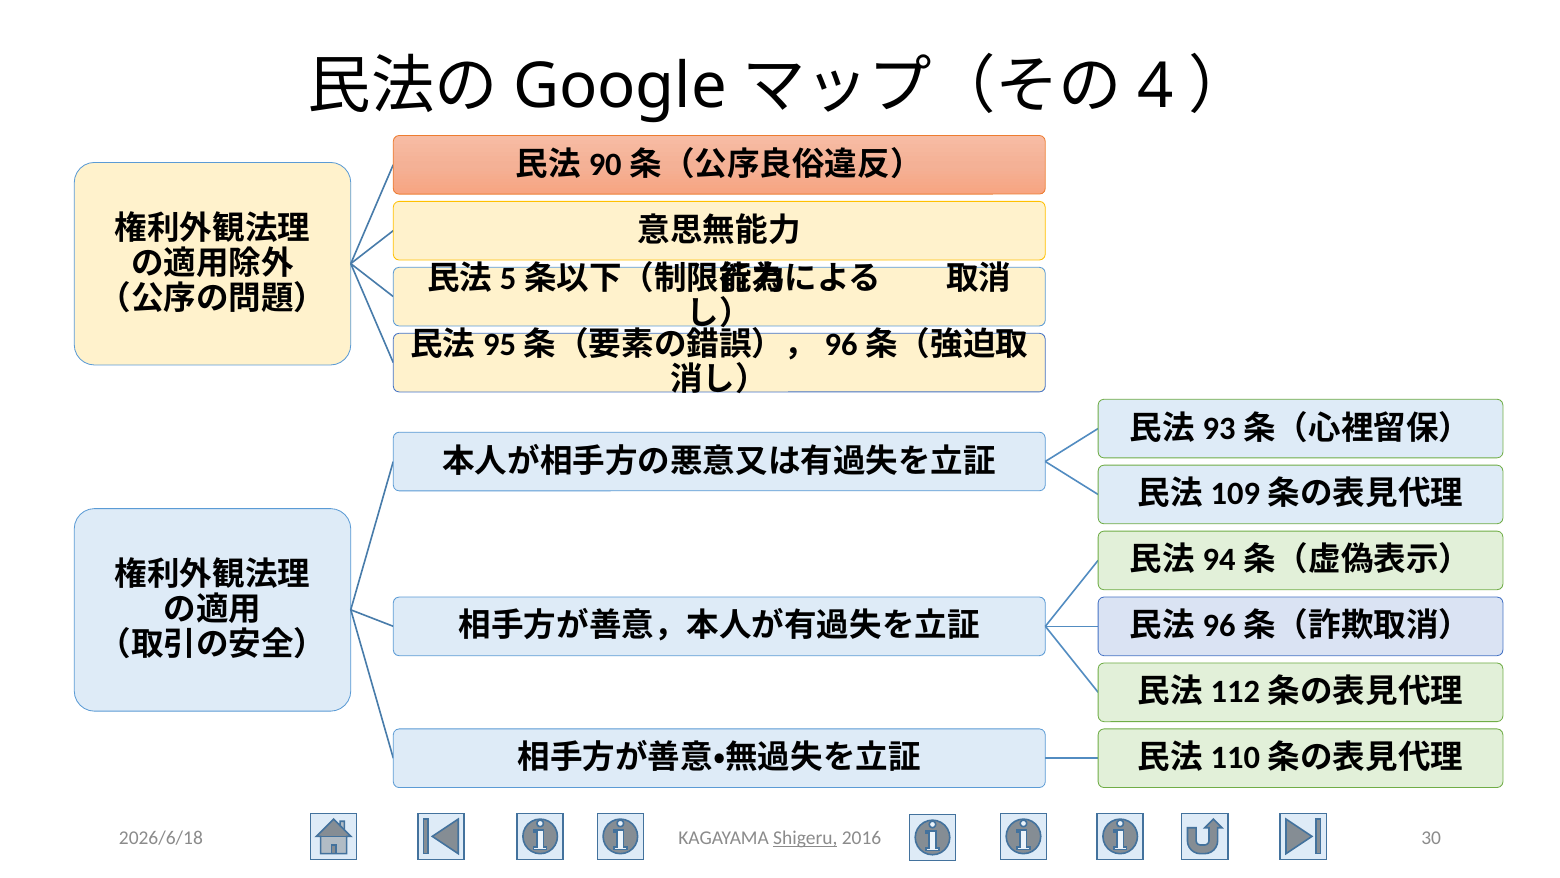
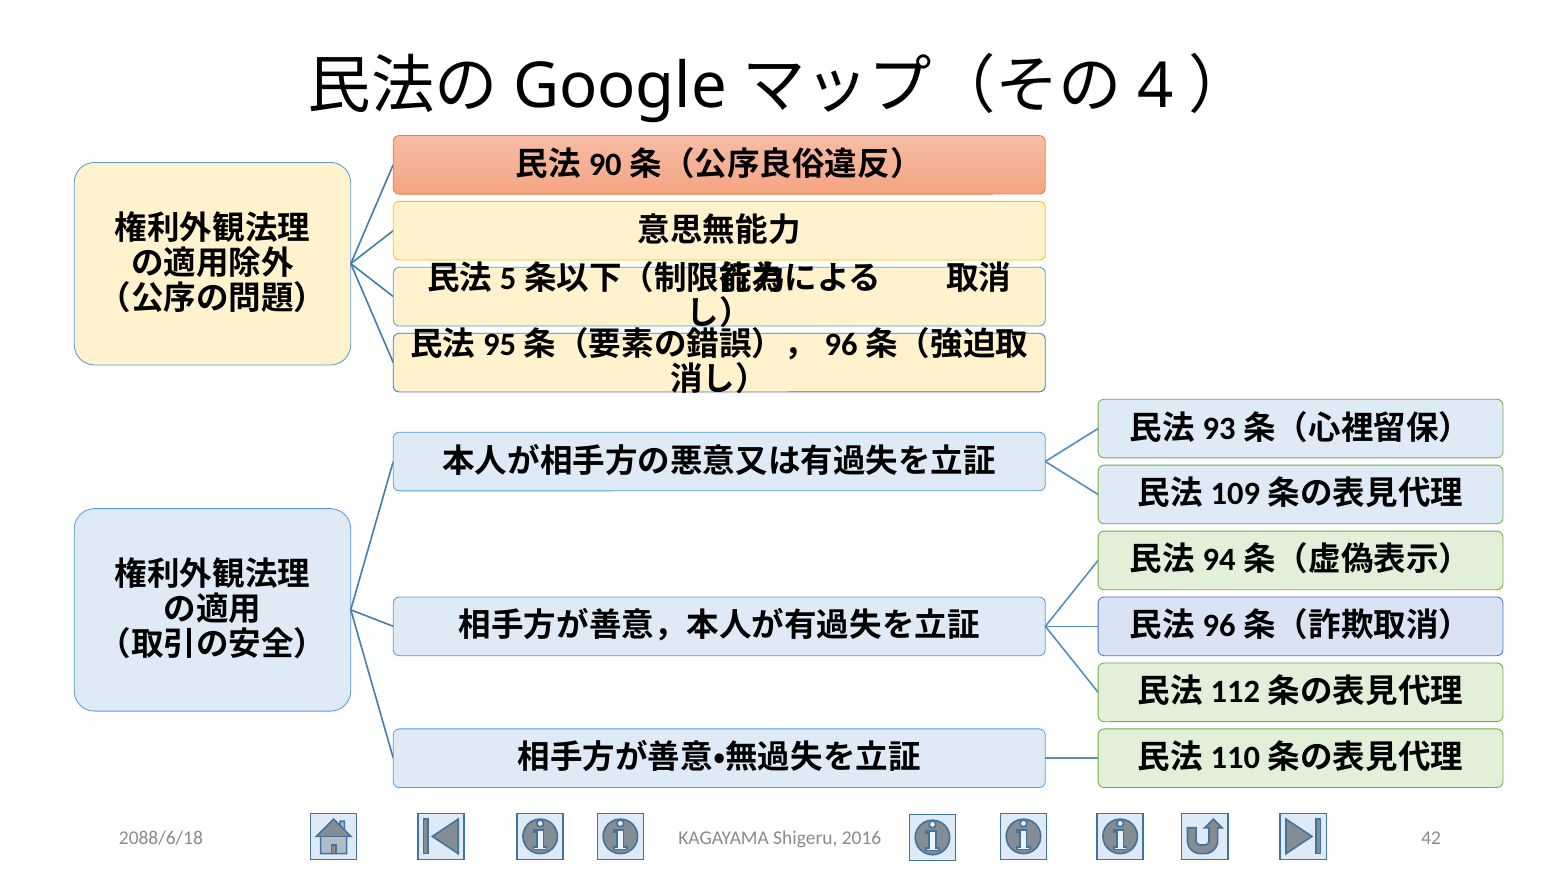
2026/6/18: 2026/6/18 -> 2088/6/18
Shigeru underline: present -> none
30: 30 -> 42
